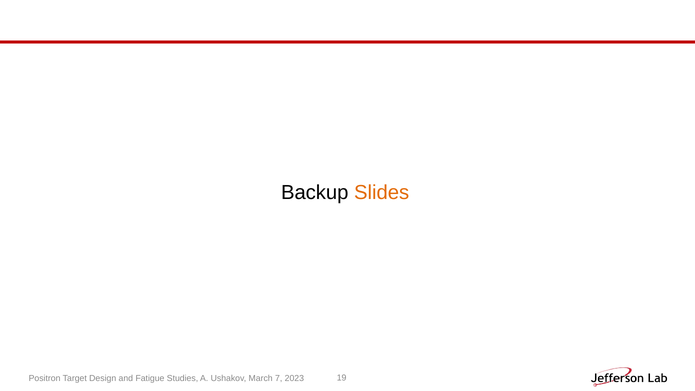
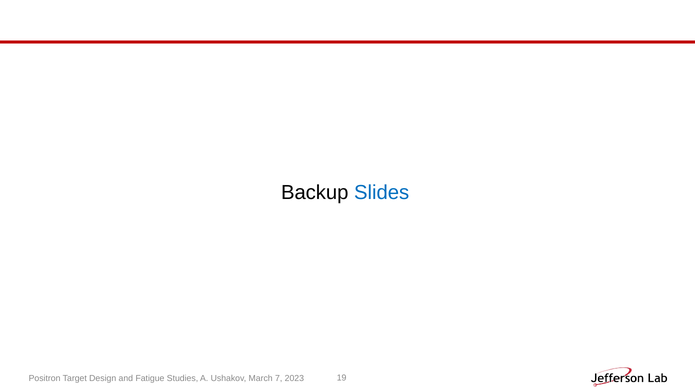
Slides colour: orange -> blue
